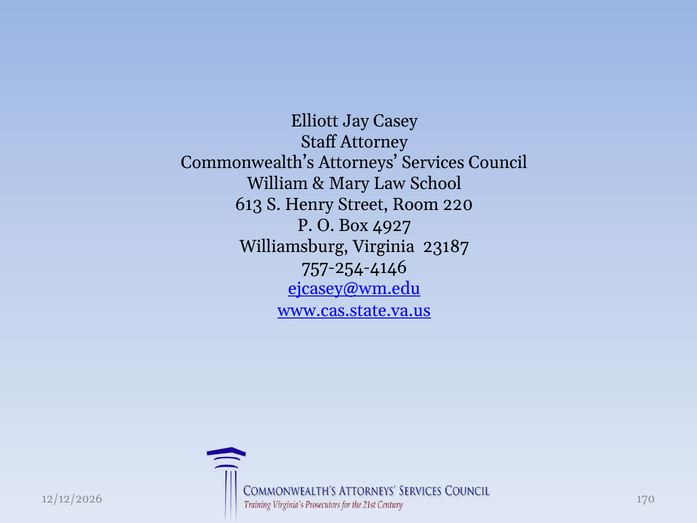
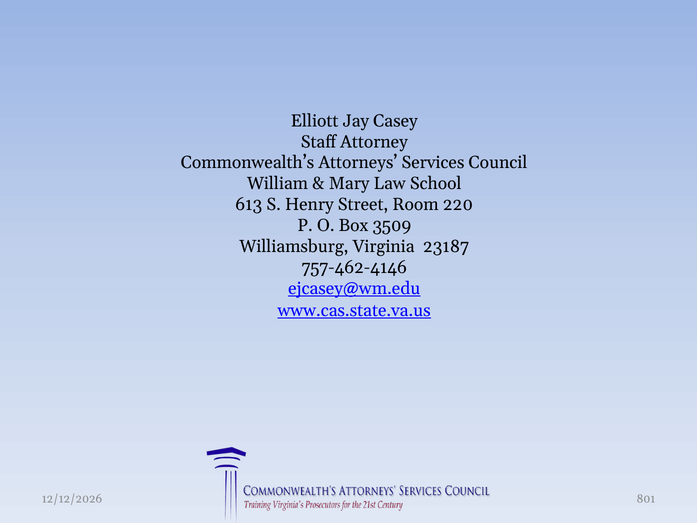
4927: 4927 -> 3509
757-254-4146: 757-254-4146 -> 757-462-4146
170: 170 -> 801
